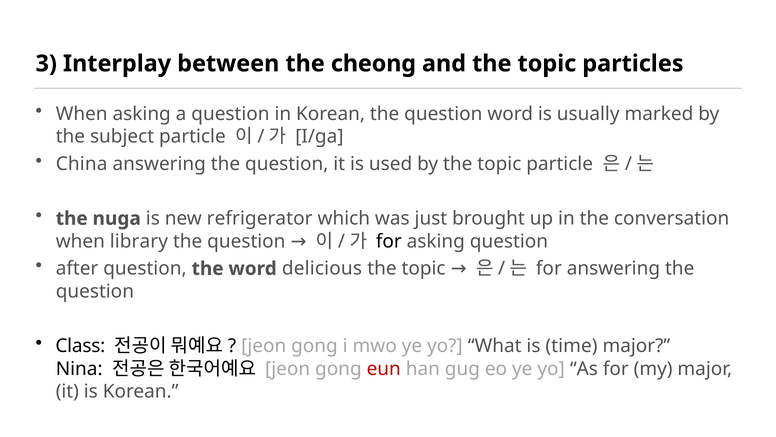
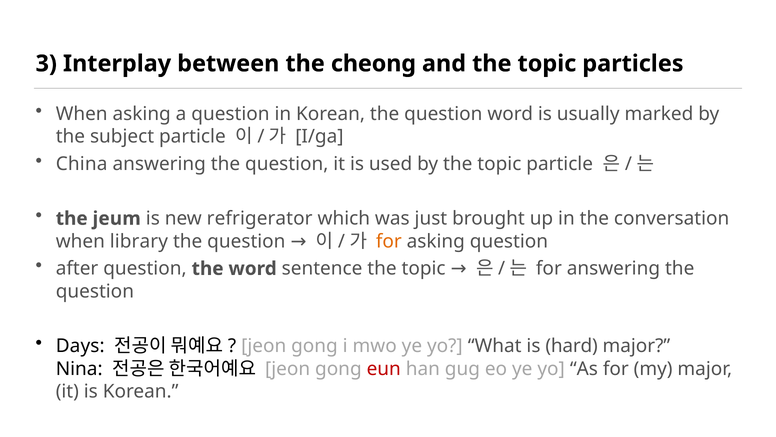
nuga: nuga -> jeum
for at (389, 241) colour: black -> orange
delicious: delicious -> sentence
Class: Class -> Days
time: time -> hard
